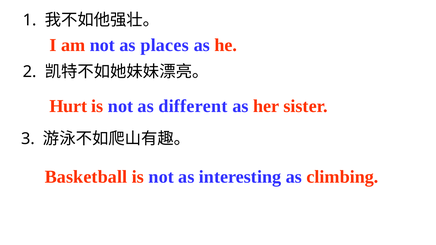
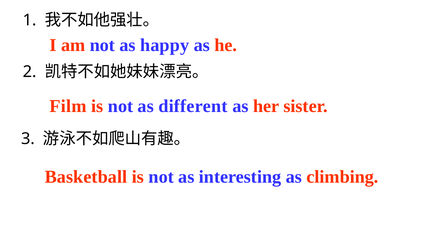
places: places -> happy
Hurt: Hurt -> Film
